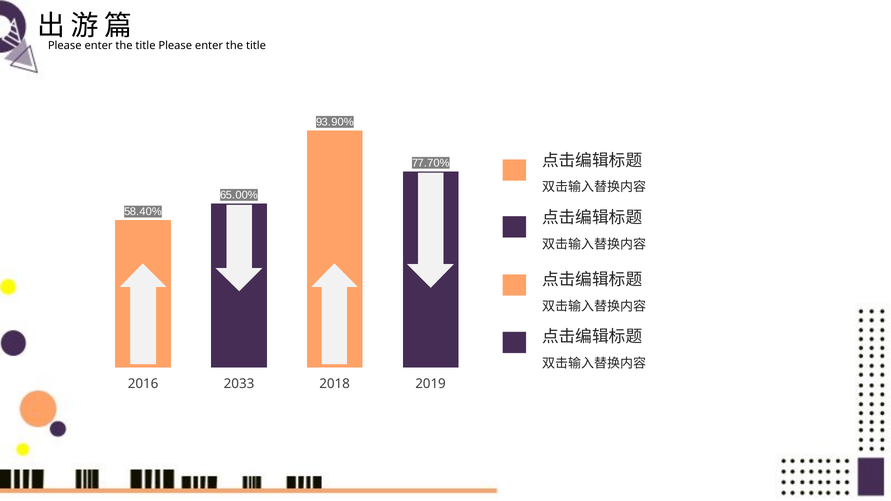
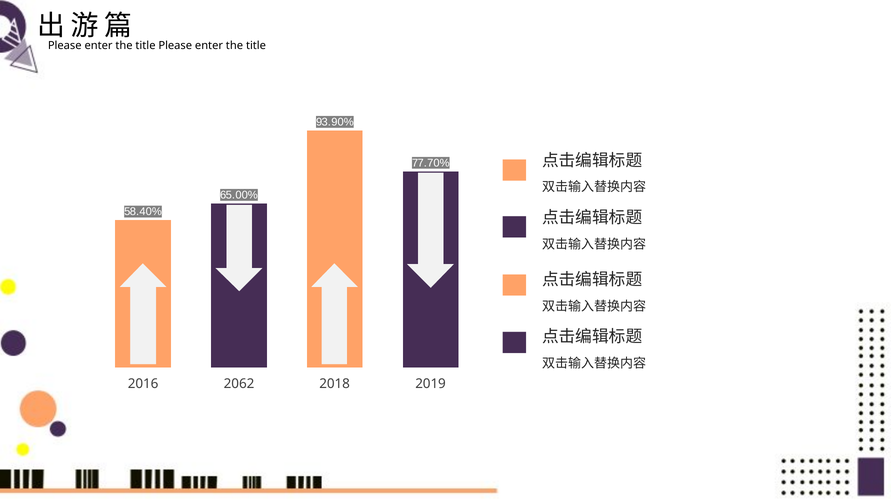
2033: 2033 -> 2062
